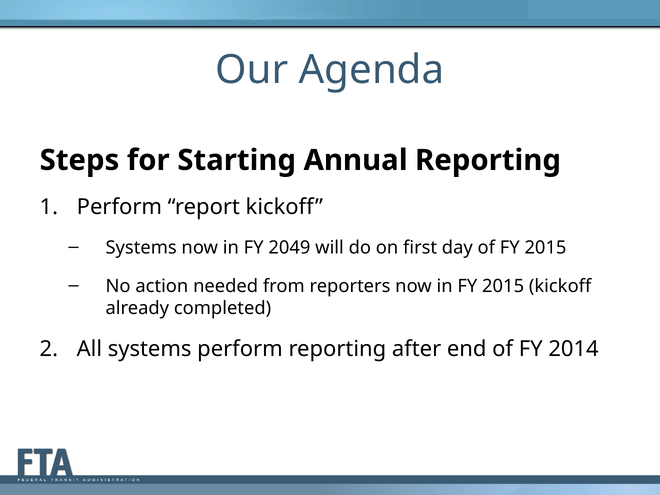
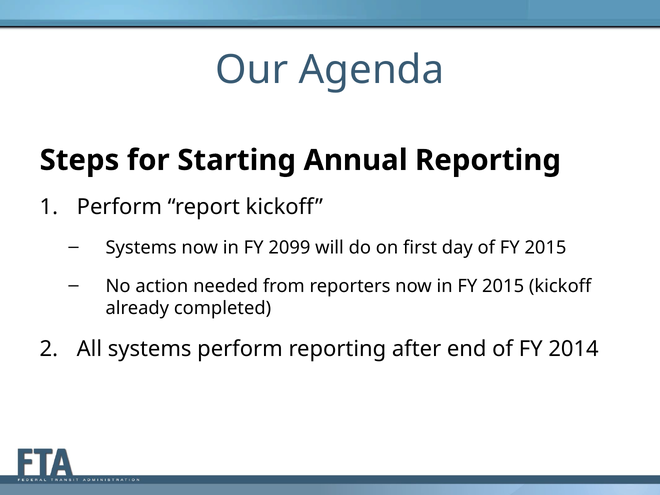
2049: 2049 -> 2099
